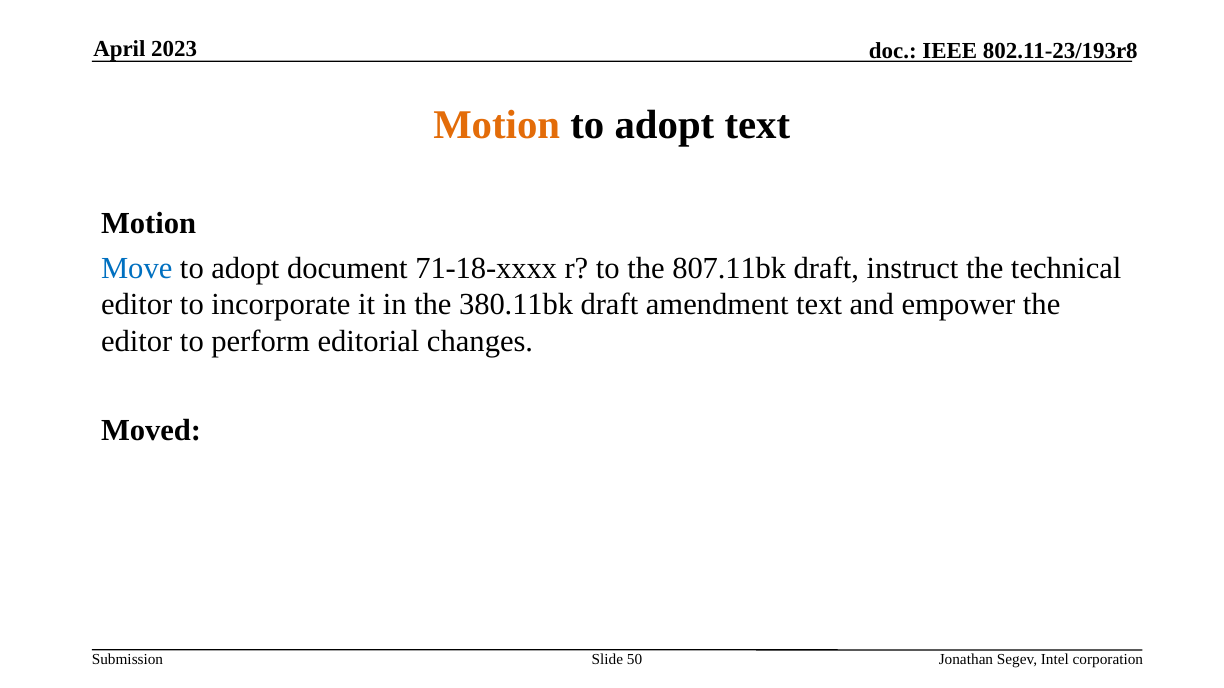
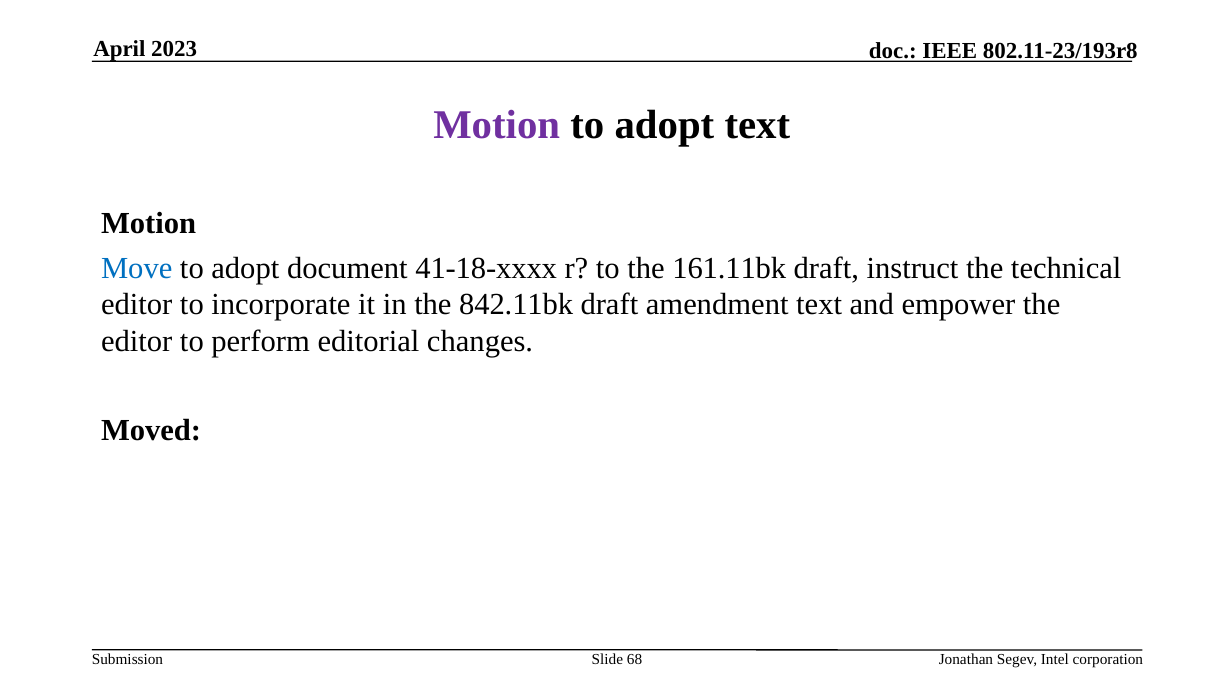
Motion at (497, 125) colour: orange -> purple
71-18-xxxx: 71-18-xxxx -> 41-18-xxxx
807.11bk: 807.11bk -> 161.11bk
380.11bk: 380.11bk -> 842.11bk
50: 50 -> 68
